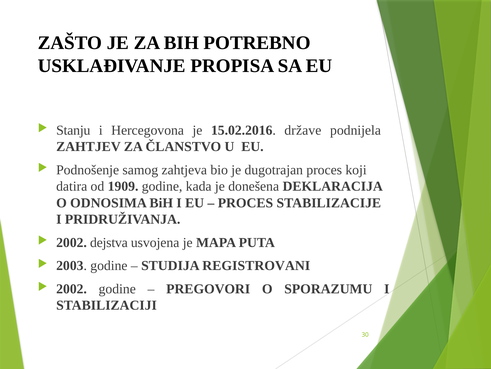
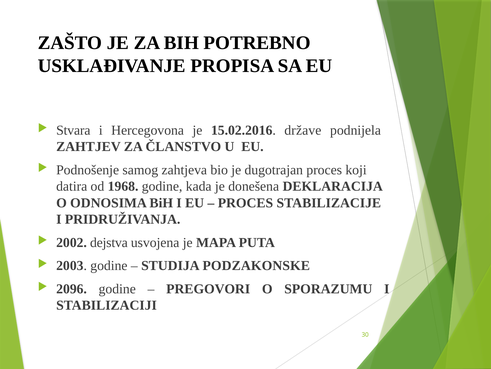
Stanju: Stanju -> Stvara
1909: 1909 -> 1968
REGISTROVANI: REGISTROVANI -> PODZAKONSKE
2002 at (72, 288): 2002 -> 2096
